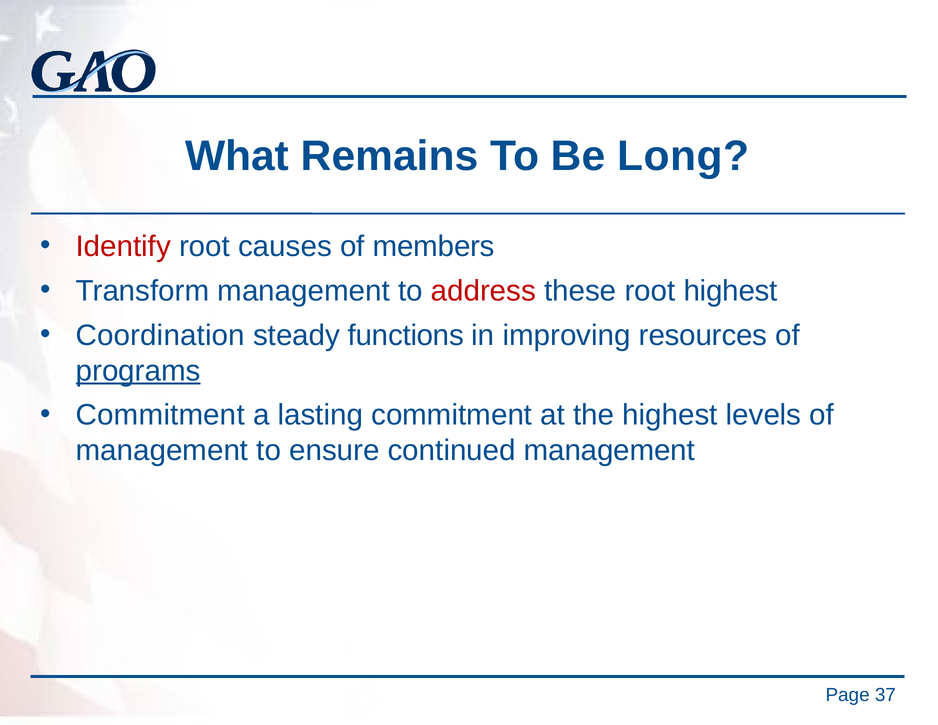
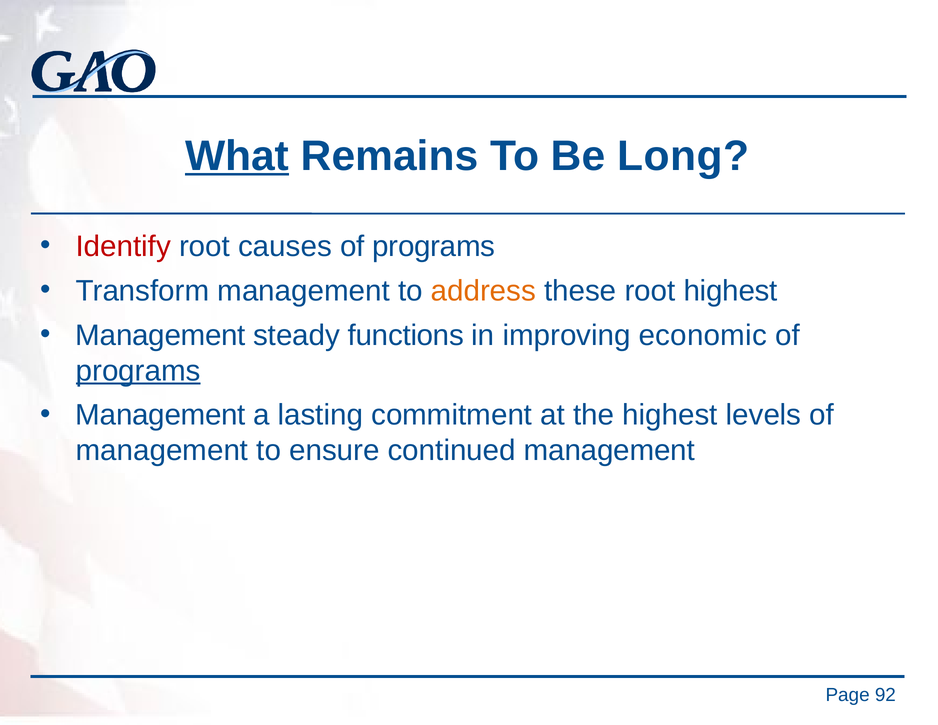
What underline: none -> present
causes of members: members -> programs
address colour: red -> orange
Coordination at (160, 335): Coordination -> Management
resources: resources -> economic
Commitment at (160, 415): Commitment -> Management
37: 37 -> 92
